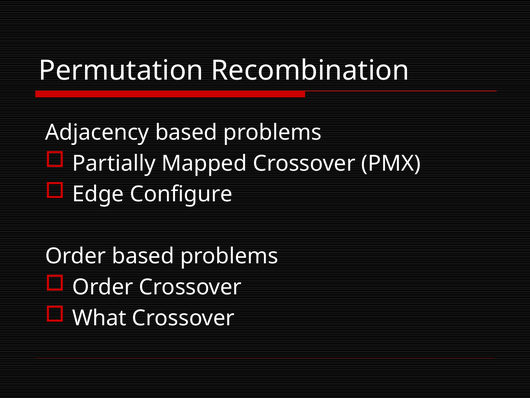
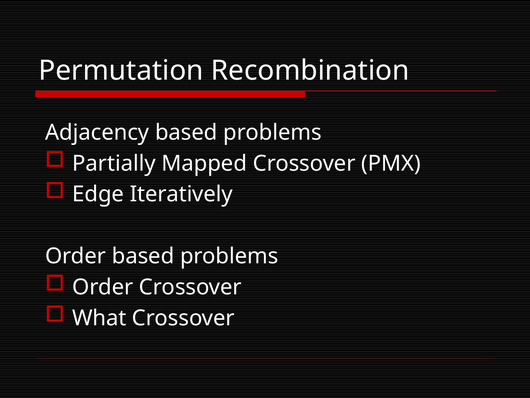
Configure: Configure -> Iteratively
